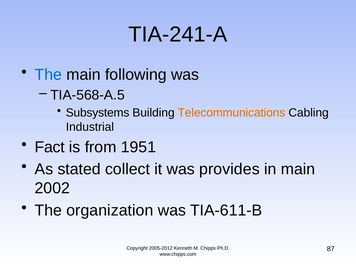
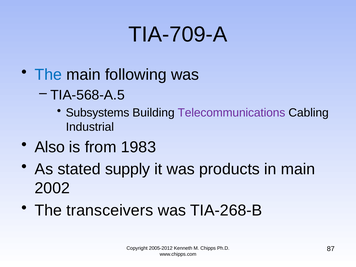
TIA-241-A: TIA-241-A -> TIA-709-A
Telecommunications colour: orange -> purple
Fact: Fact -> Also
1951: 1951 -> 1983
collect: collect -> supply
provides: provides -> products
organization: organization -> transceivers
TIA-611-B: TIA-611-B -> TIA-268-B
